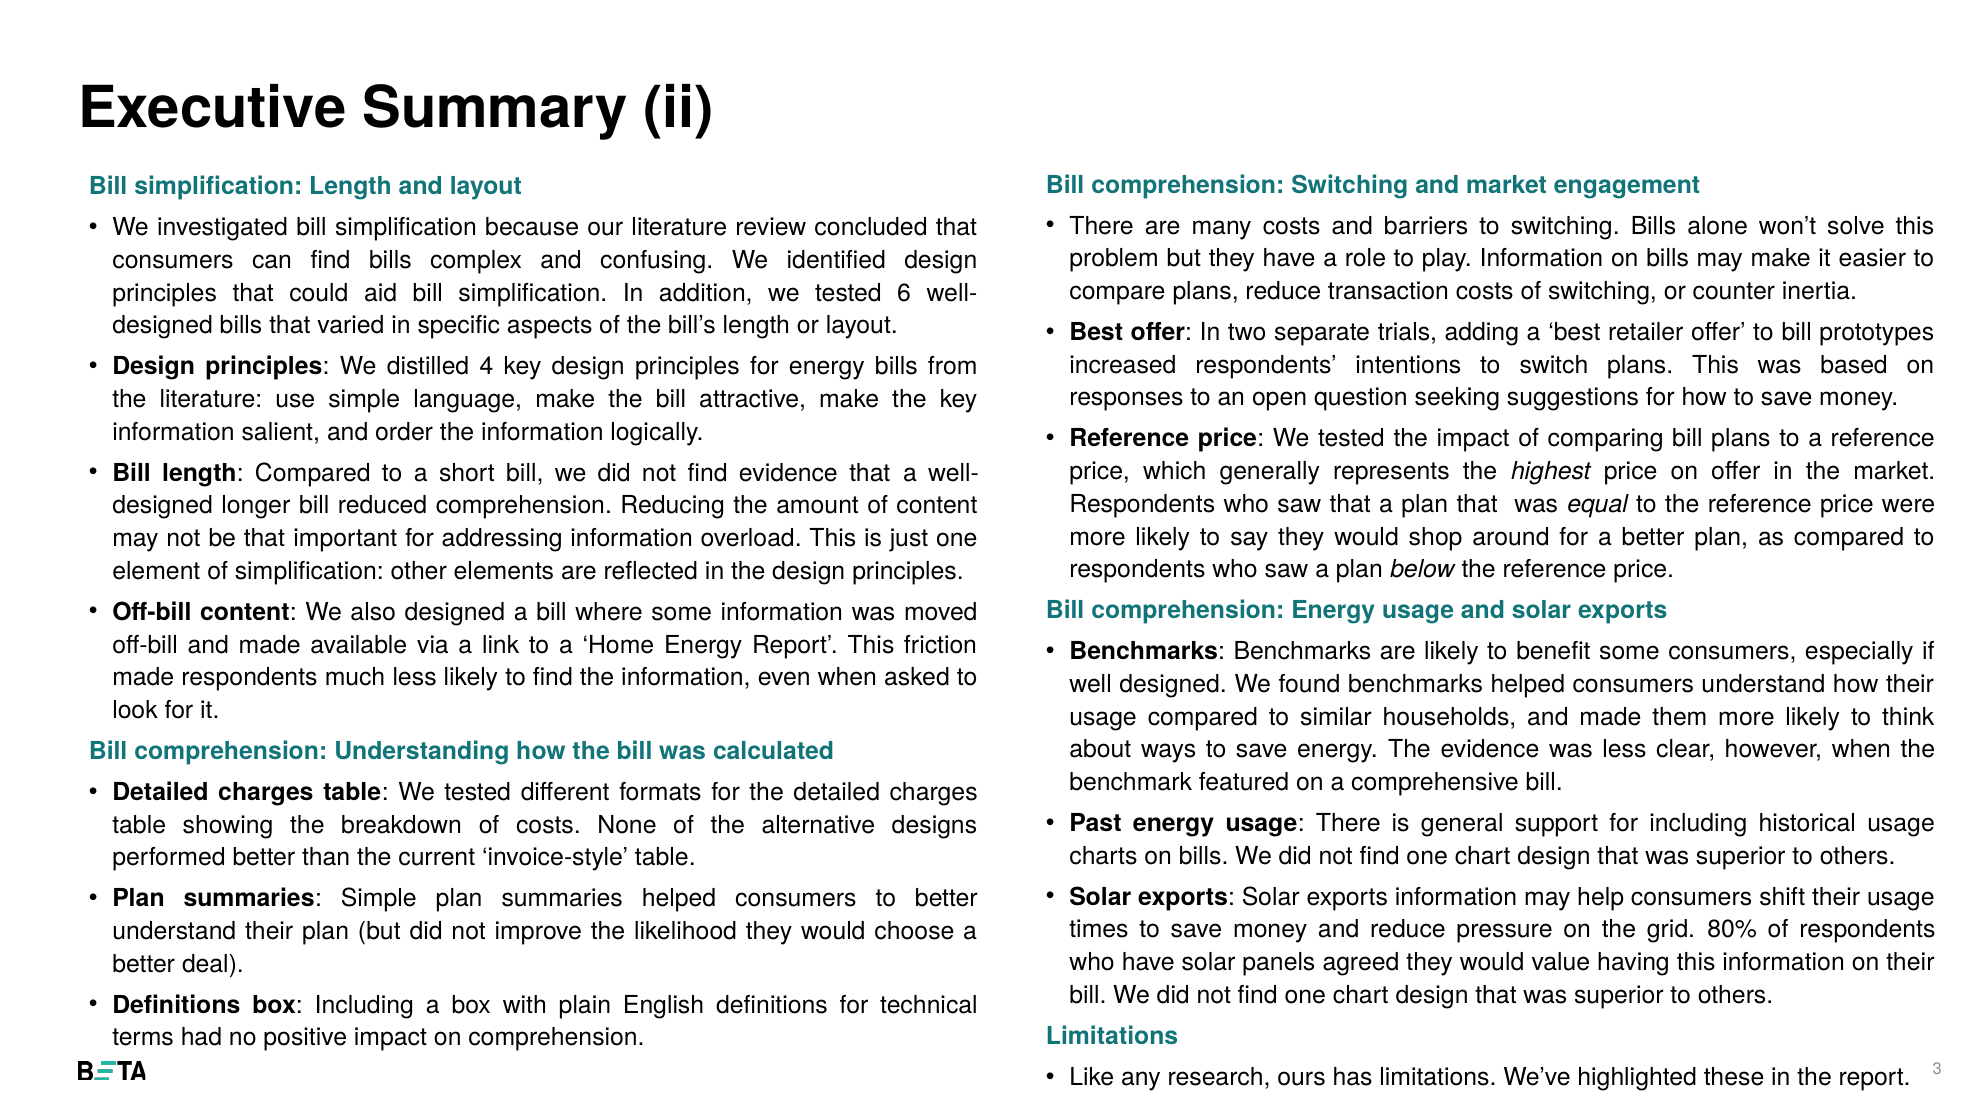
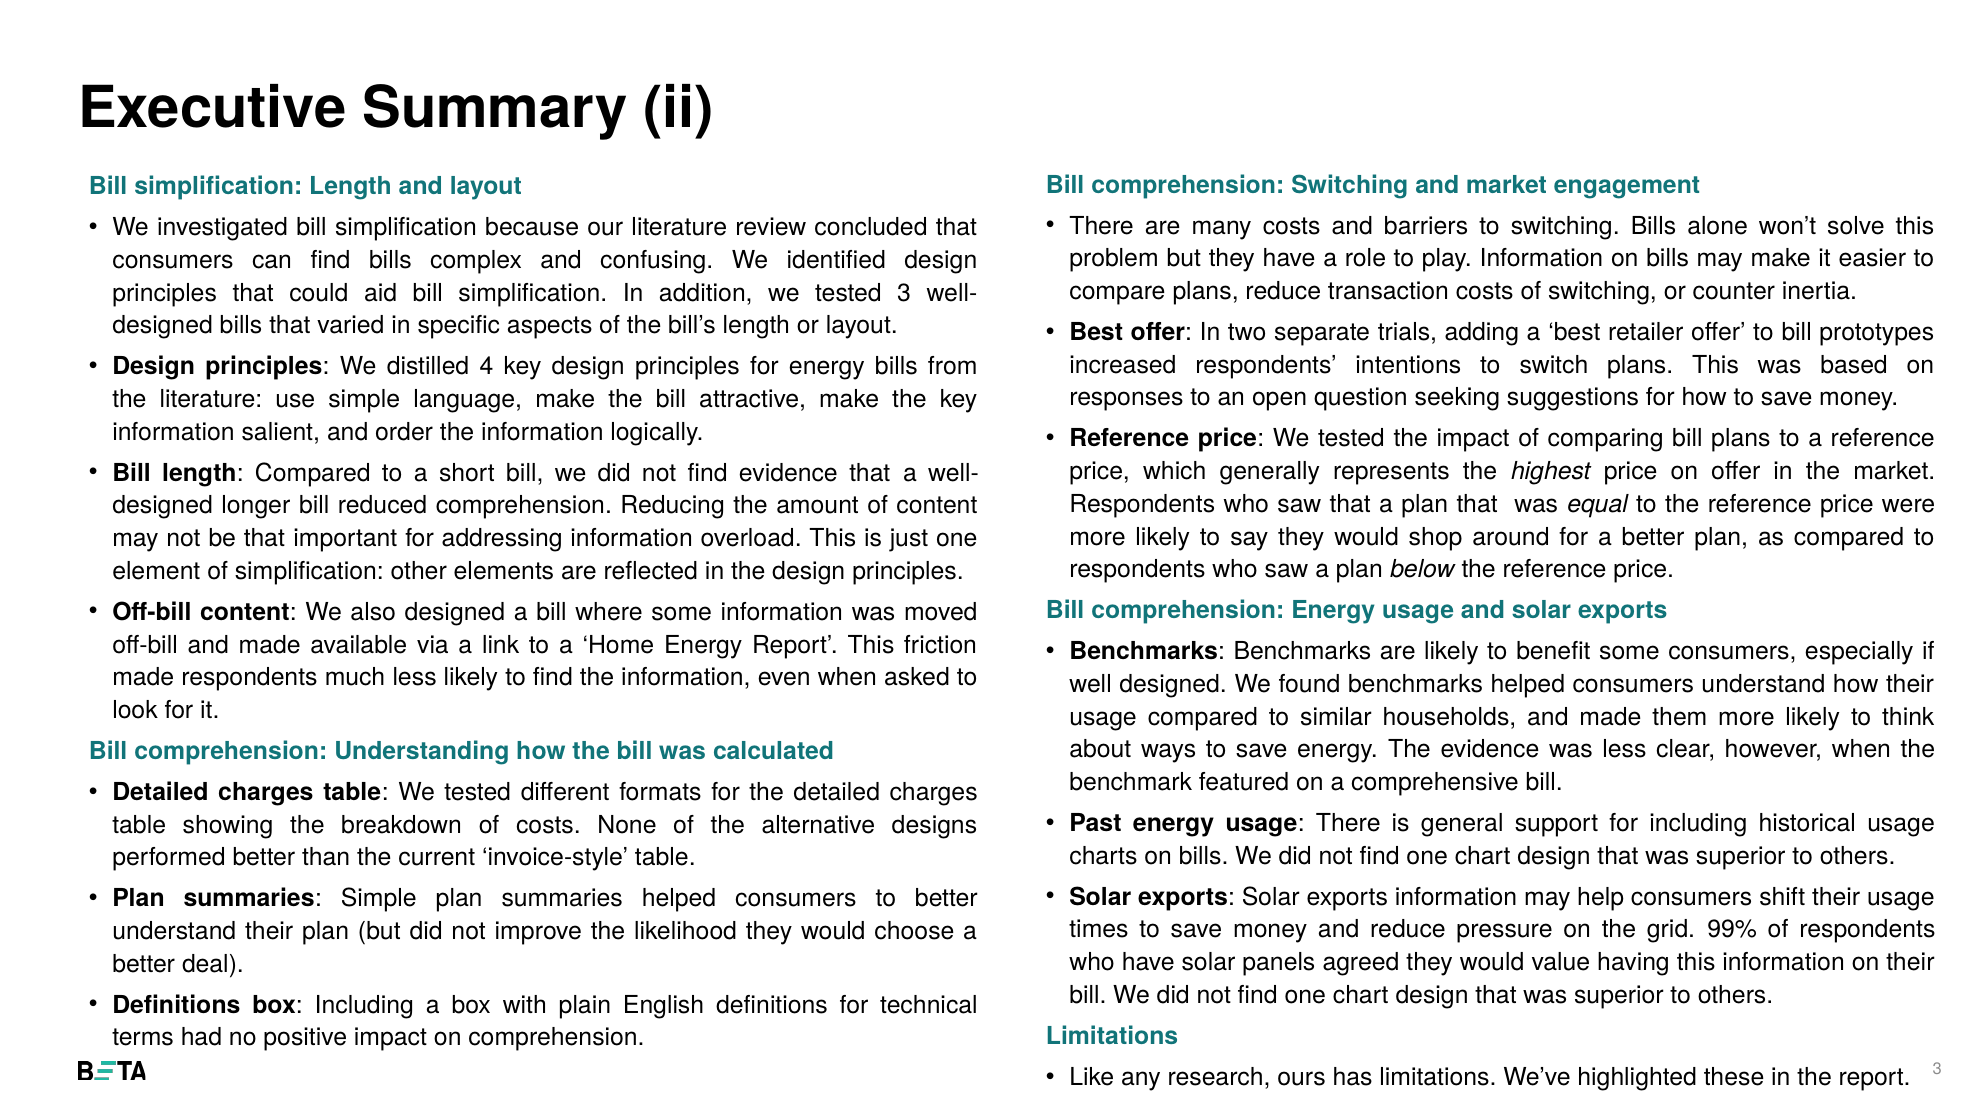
tested 6: 6 -> 3
80%: 80% -> 99%
